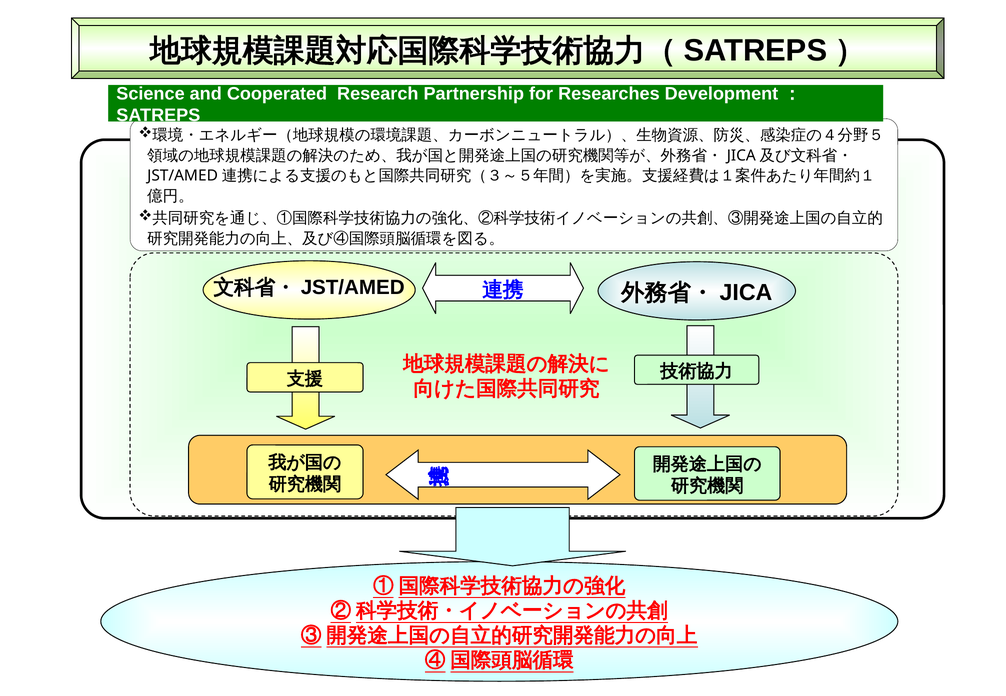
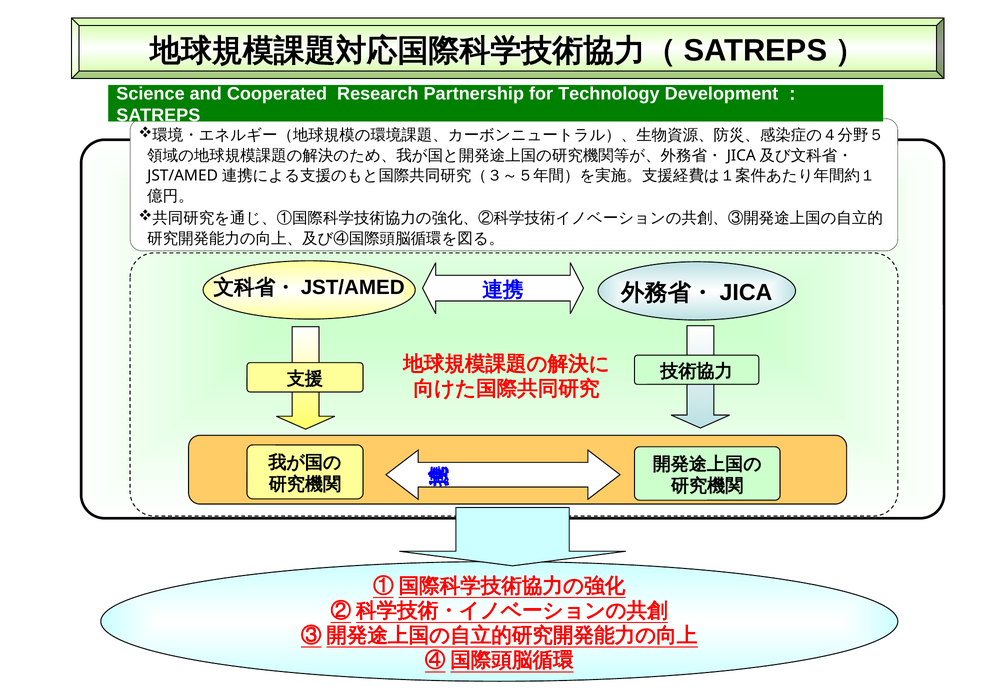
Researches: Researches -> Technology
